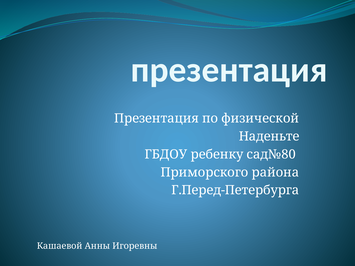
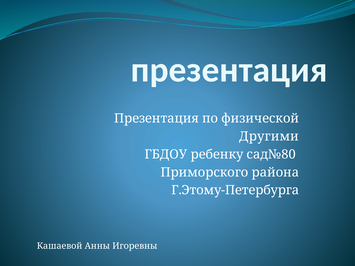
Наденьте: Наденьте -> Другими
Г.Перед-Петербурга: Г.Перед-Петербурга -> Г.Этому-Петербурга
